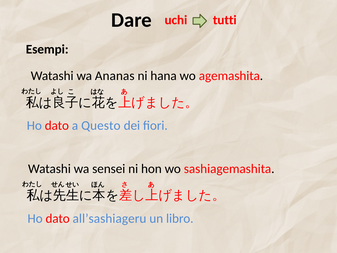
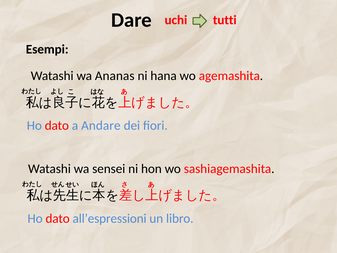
Questo: Questo -> Andare
all’sashiageru: all’sashiageru -> all’espressioni
